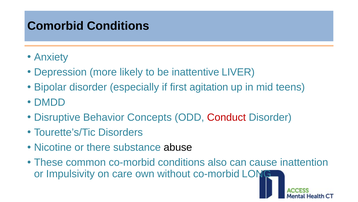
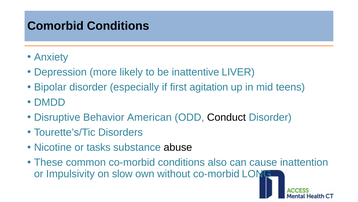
Concepts: Concepts -> American
Conduct colour: red -> black
there: there -> tasks
care: care -> slow
